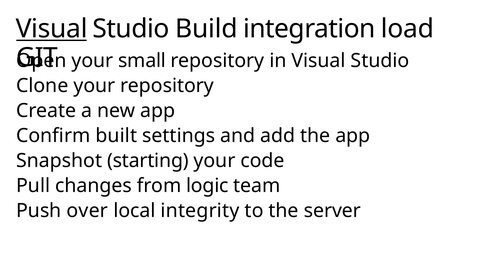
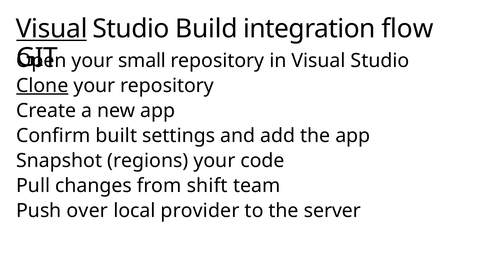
load: load -> flow
Clone underline: none -> present
starting: starting -> regions
logic: logic -> shift
integrity: integrity -> provider
